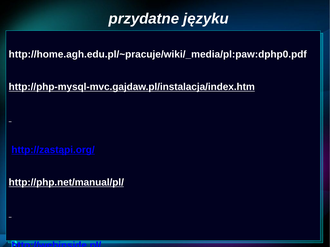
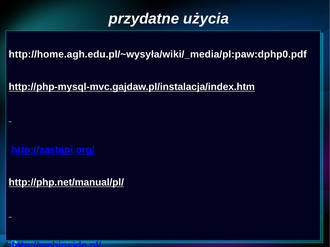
języku: języku -> użycia
http://home.agh.edu.pl/~pracuje/wiki/_media/pl:paw:dphp0.pdf: http://home.agh.edu.pl/~pracuje/wiki/_media/pl:paw:dphp0.pdf -> http://home.agh.edu.pl/~wysyła/wiki/_media/pl:paw:dphp0.pdf
